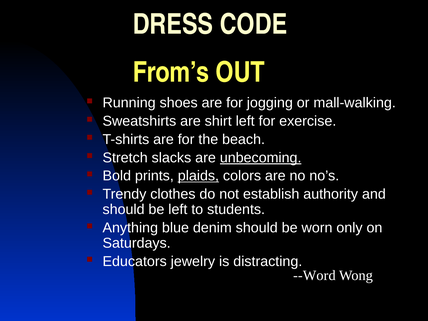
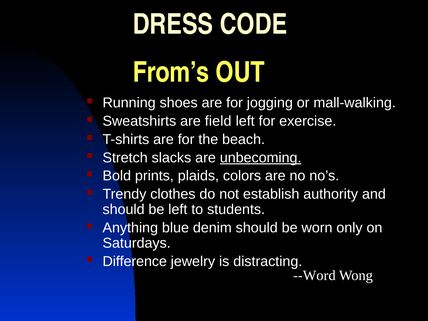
shirt: shirt -> field
plaids underline: present -> none
Educators: Educators -> Difference
